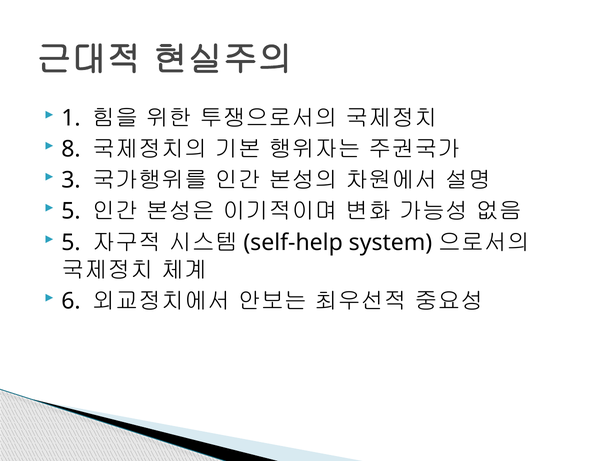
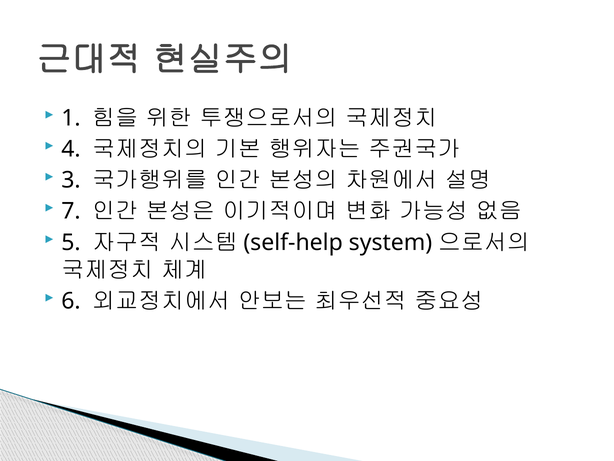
8: 8 -> 4
5 at (71, 211): 5 -> 7
